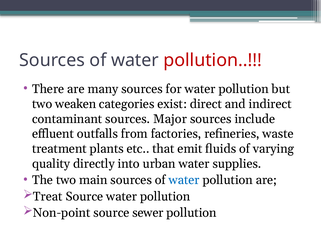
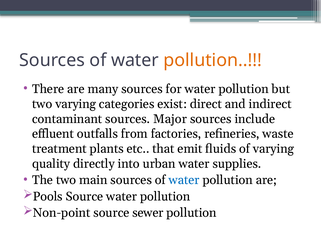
pollution at (213, 60) colour: red -> orange
two weaken: weaken -> varying
Treat: Treat -> Pools
